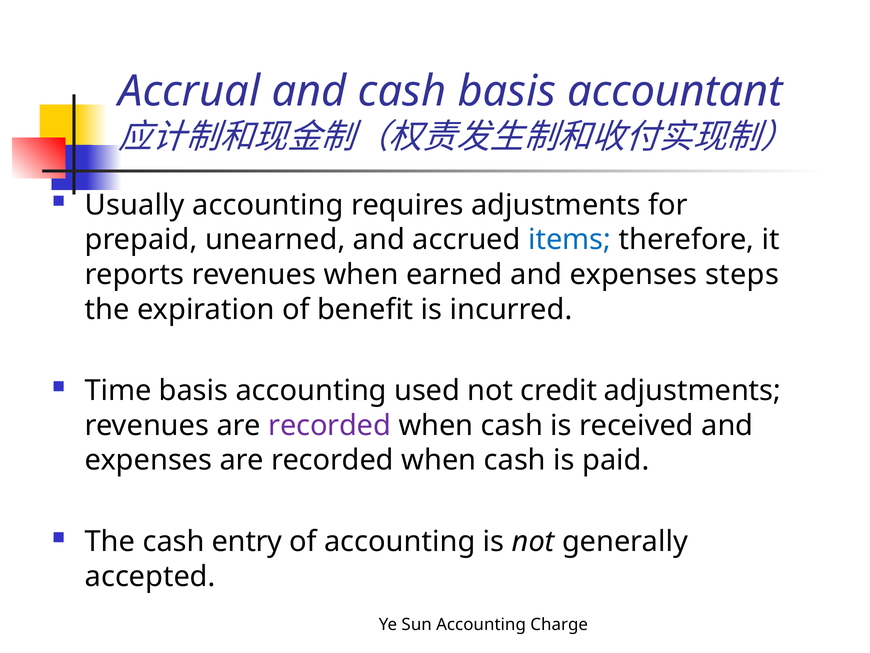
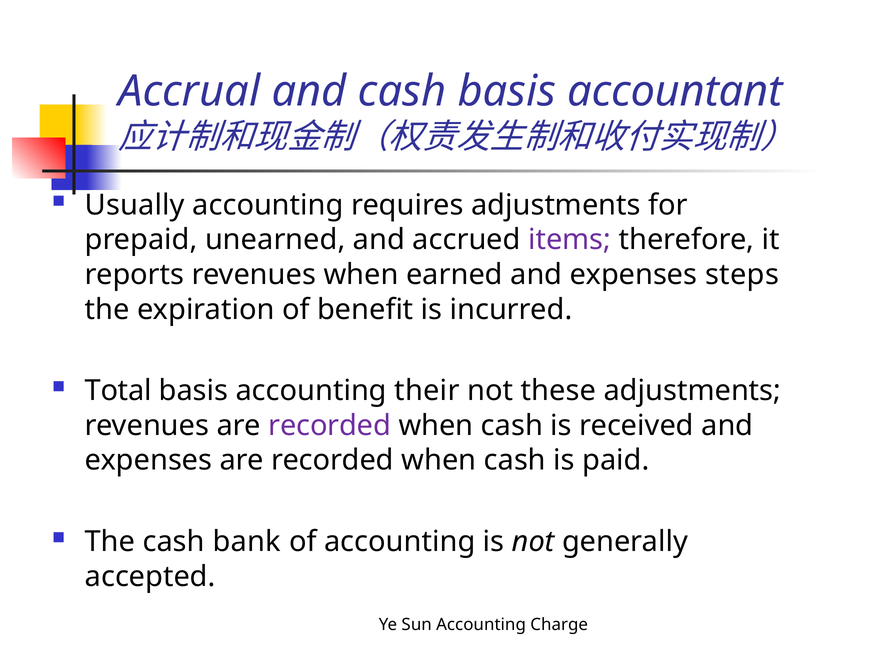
items colour: blue -> purple
Time: Time -> Total
used: used -> their
credit: credit -> these
entry: entry -> bank
